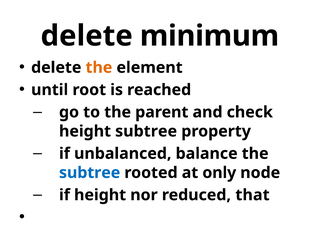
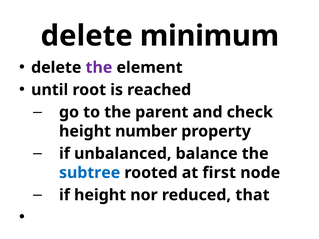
the at (99, 68) colour: orange -> purple
height subtree: subtree -> number
only: only -> first
